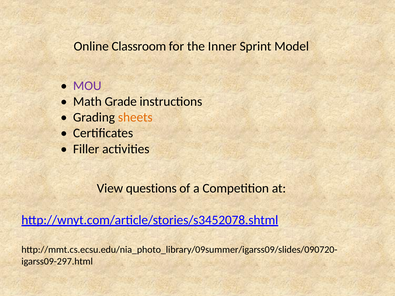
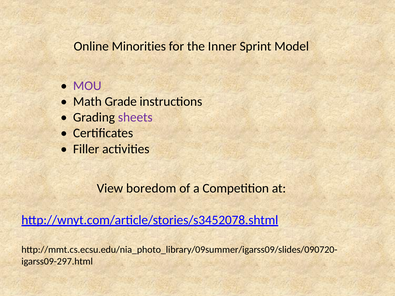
Classroom: Classroom -> Minorities
sheets colour: orange -> purple
questions: questions -> boredom
